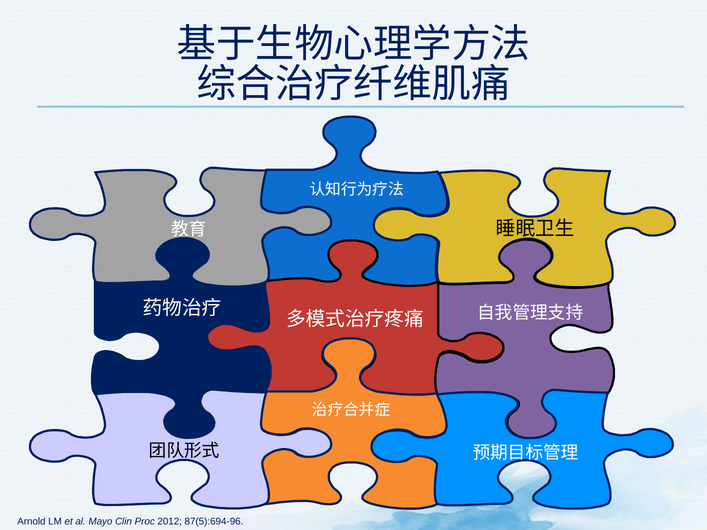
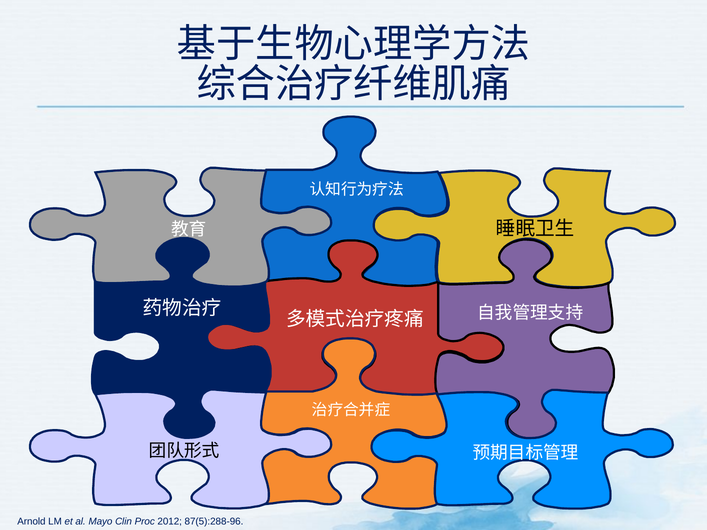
87(5):694-96: 87(5):694-96 -> 87(5):288-96
